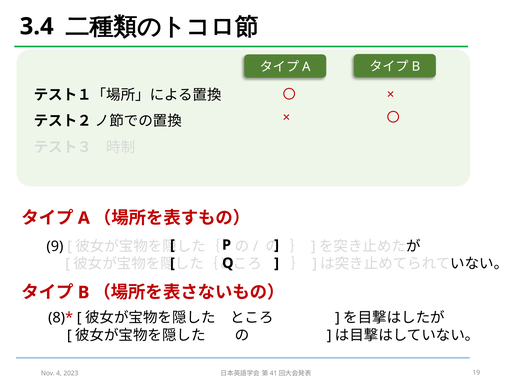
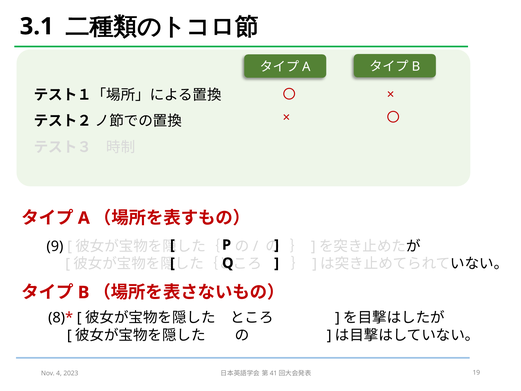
3.4: 3.4 -> 3.1
